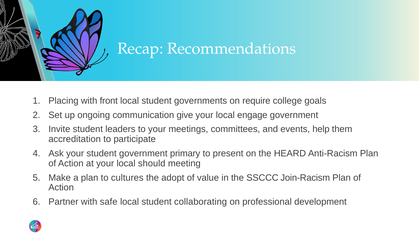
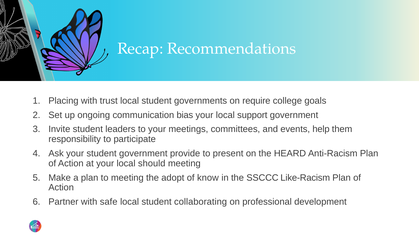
front: front -> trust
give: give -> bias
engage: engage -> support
accreditation: accreditation -> responsibility
primary: primary -> provide
to cultures: cultures -> meeting
value: value -> know
Join-Racism: Join-Racism -> Like-Racism
